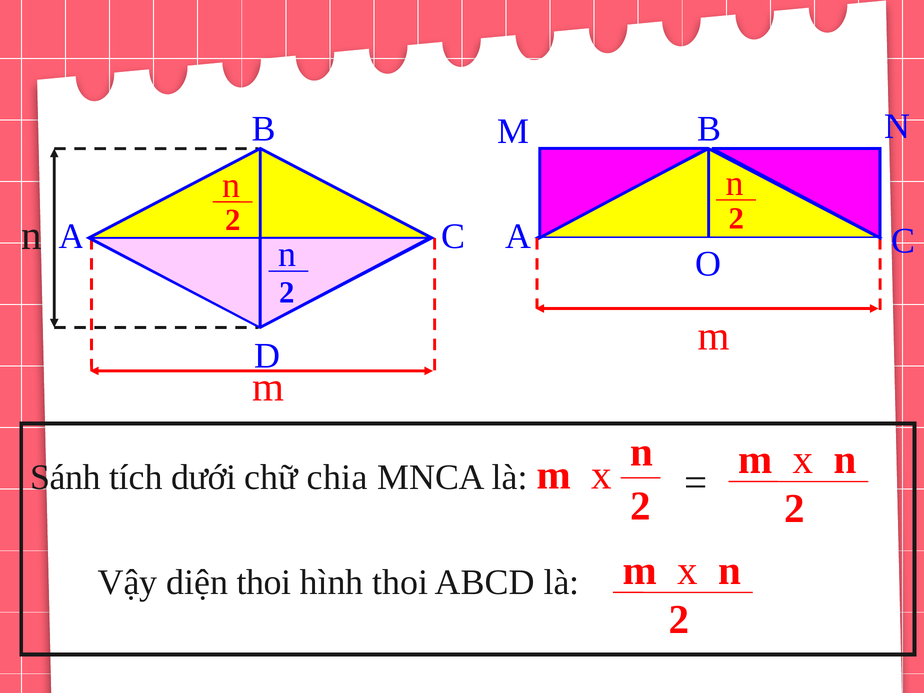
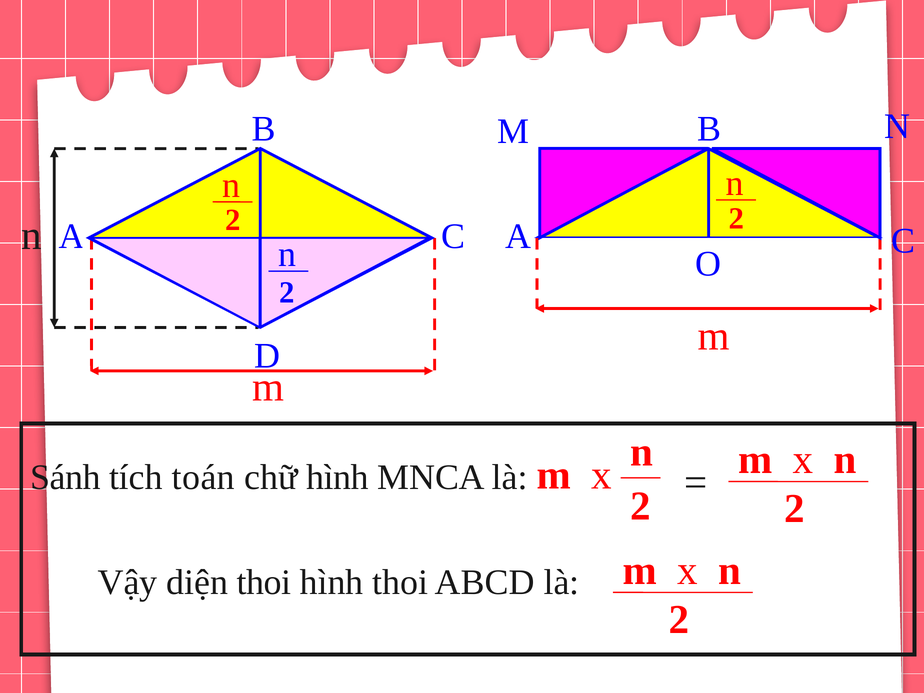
dưới: dưới -> toán
chữ chia: chia -> hình
